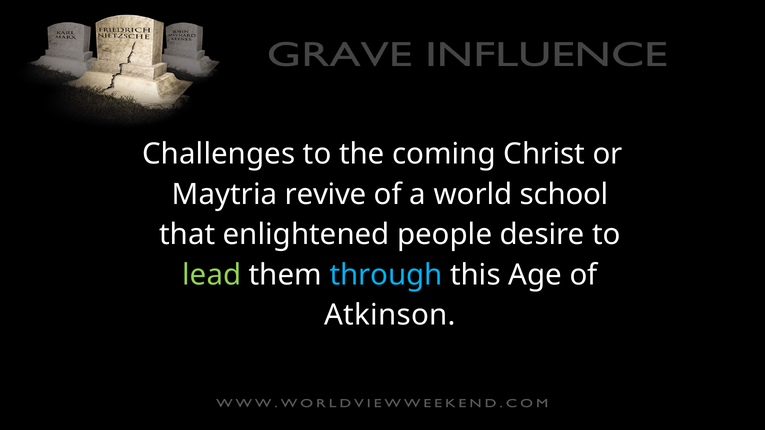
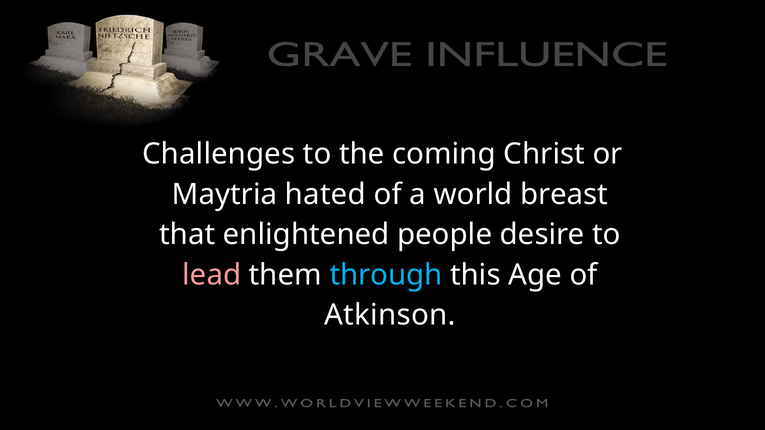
revive: revive -> hated
school: school -> breast
lead colour: light green -> pink
